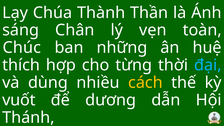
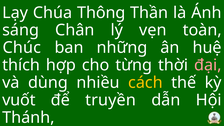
Thành: Thành -> Thông
đại colour: light blue -> pink
dương: dương -> truyền
